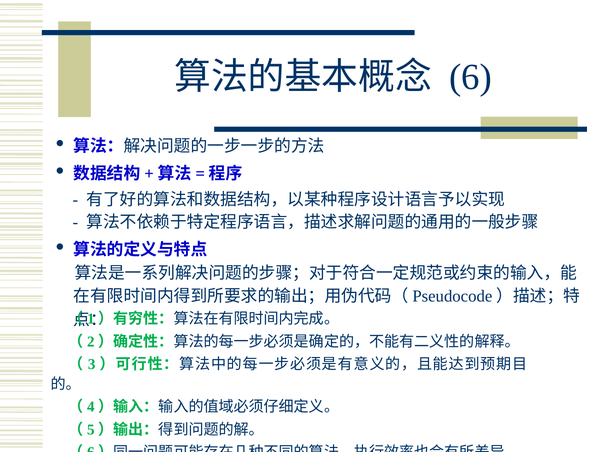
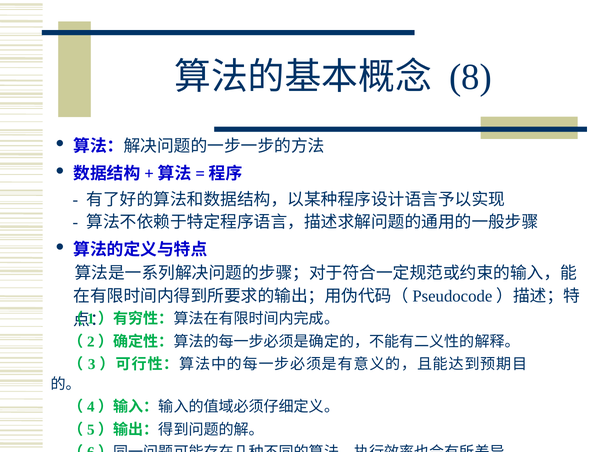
6: 6 -> 8
